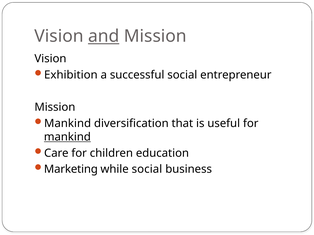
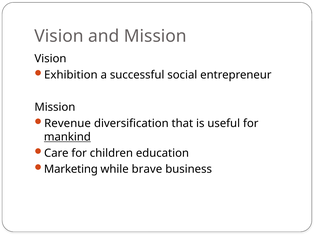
and underline: present -> none
Mankind at (68, 124): Mankind -> Revenue
while social: social -> brave
